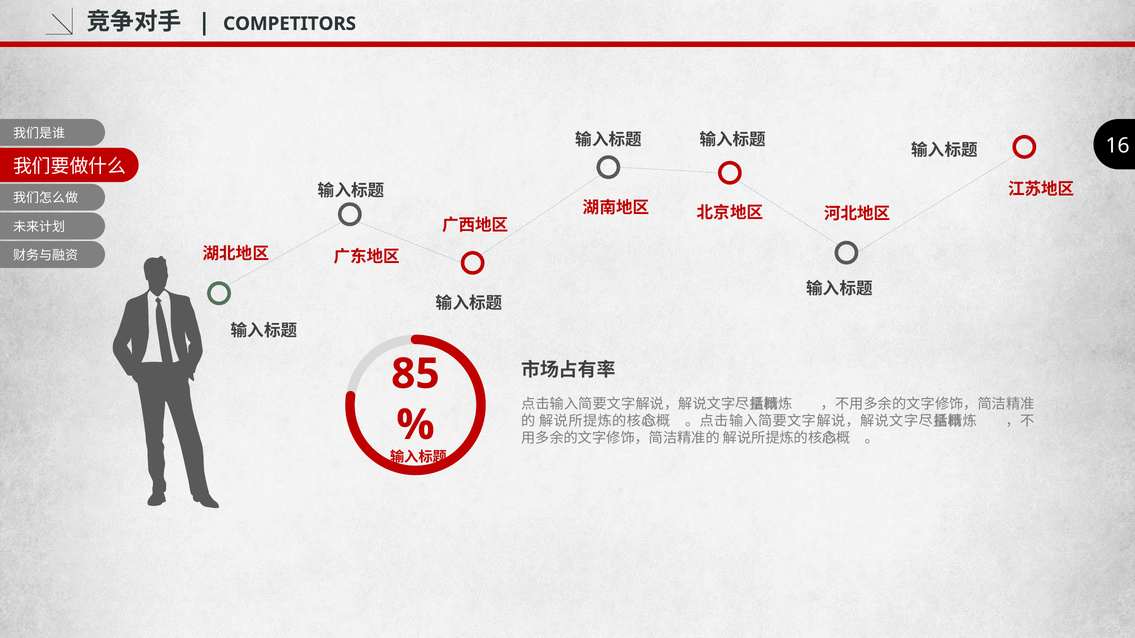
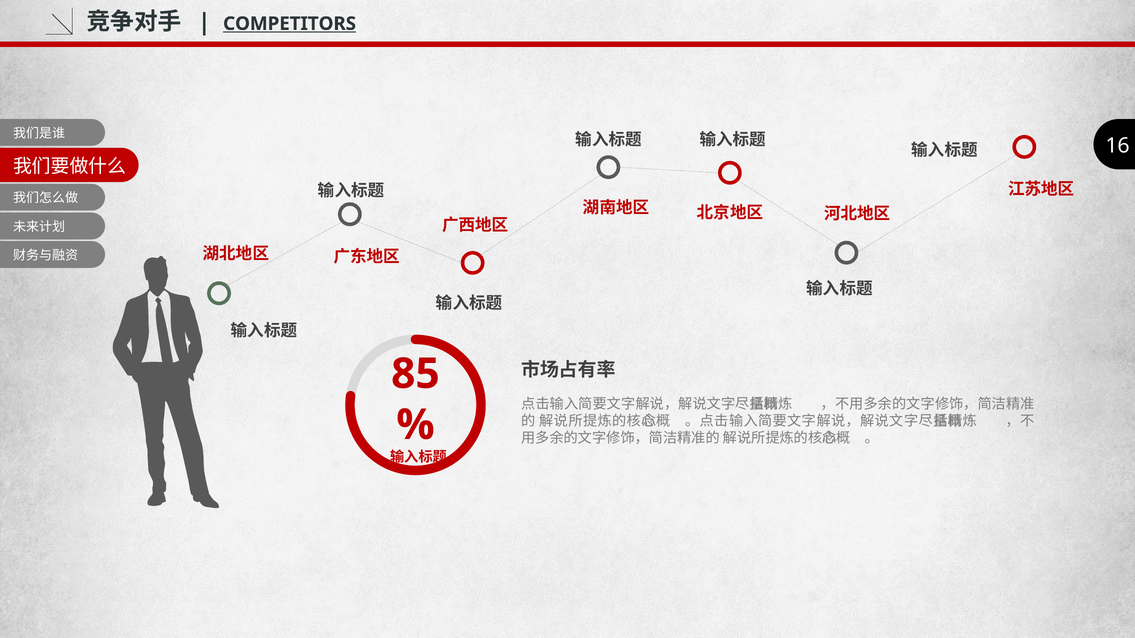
COMPETITORS underline: none -> present
